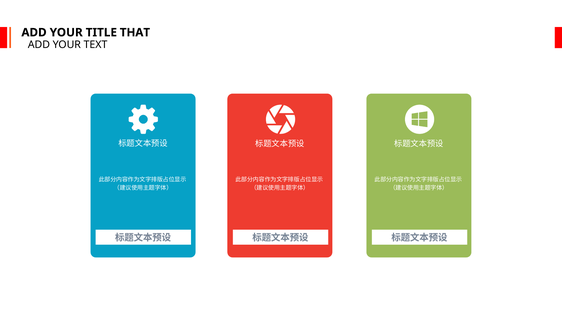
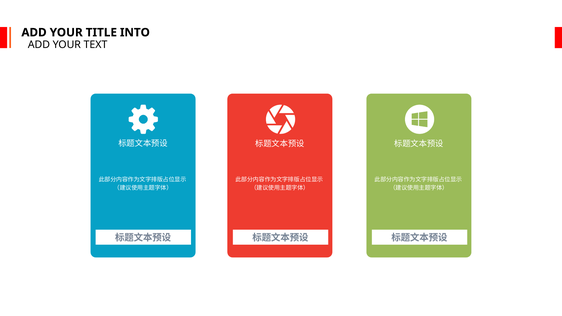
THAT: THAT -> INTO
